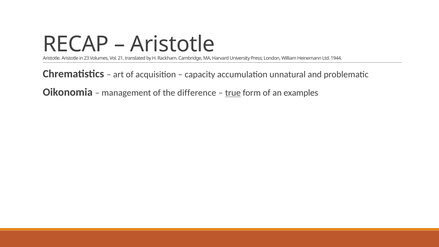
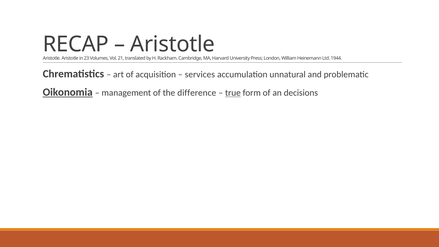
capacity: capacity -> services
Oikonomia underline: none -> present
examples: examples -> decisions
